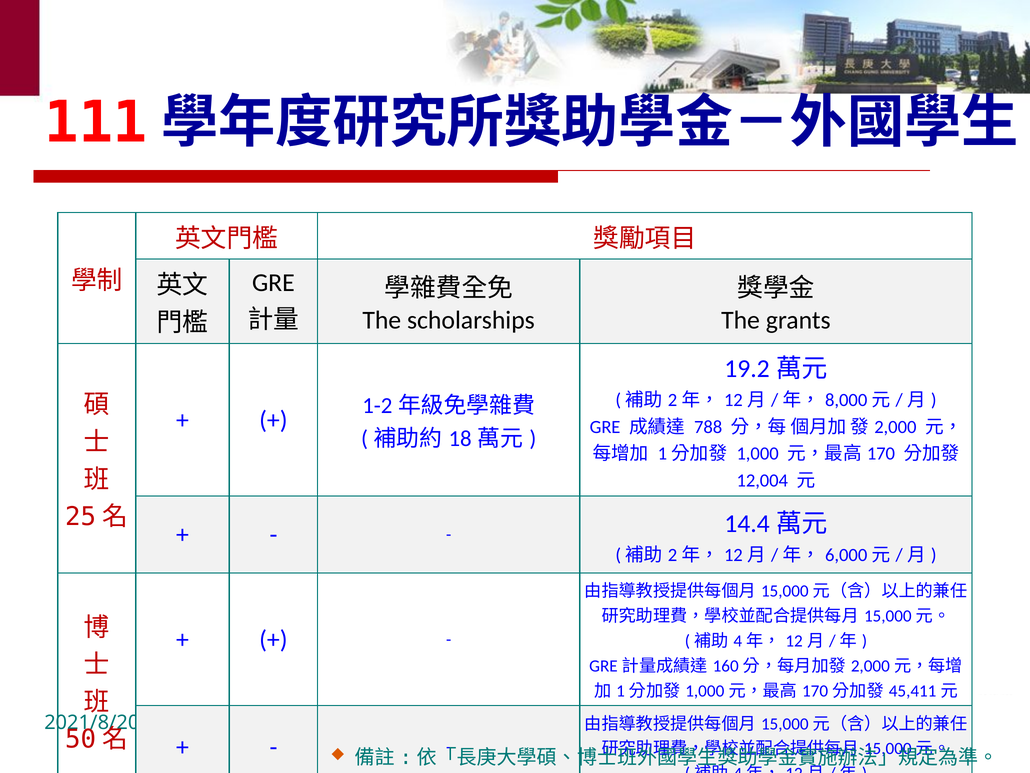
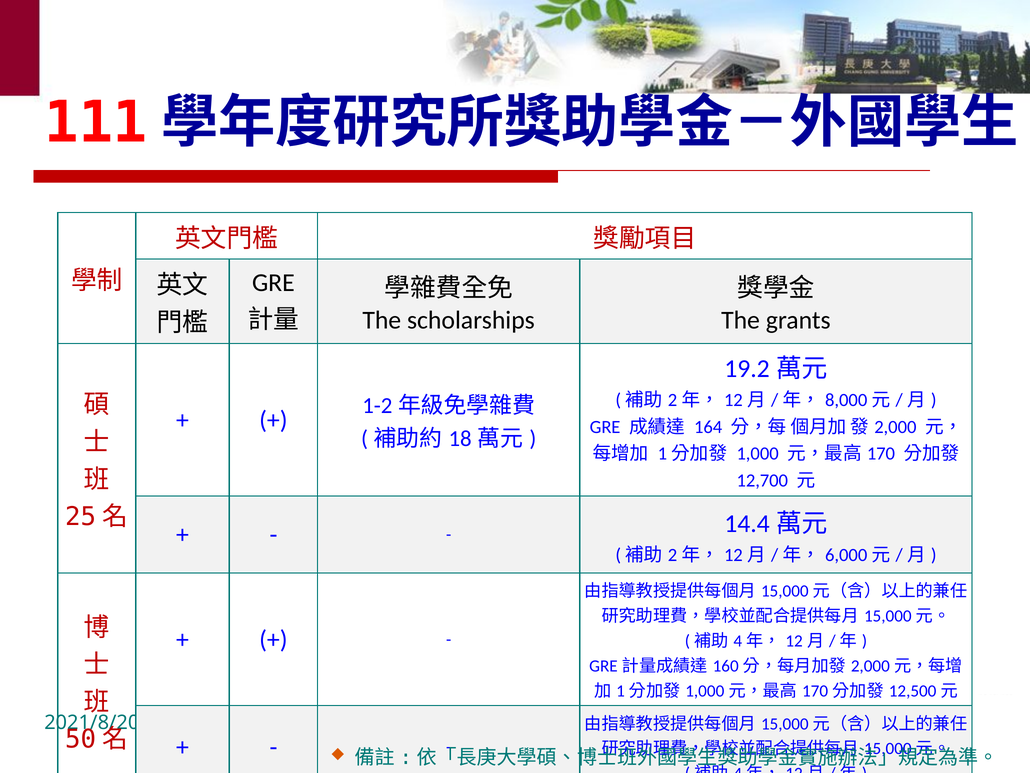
788: 788 -> 164
12,004: 12,004 -> 12,700
45,411: 45,411 -> 12,500
